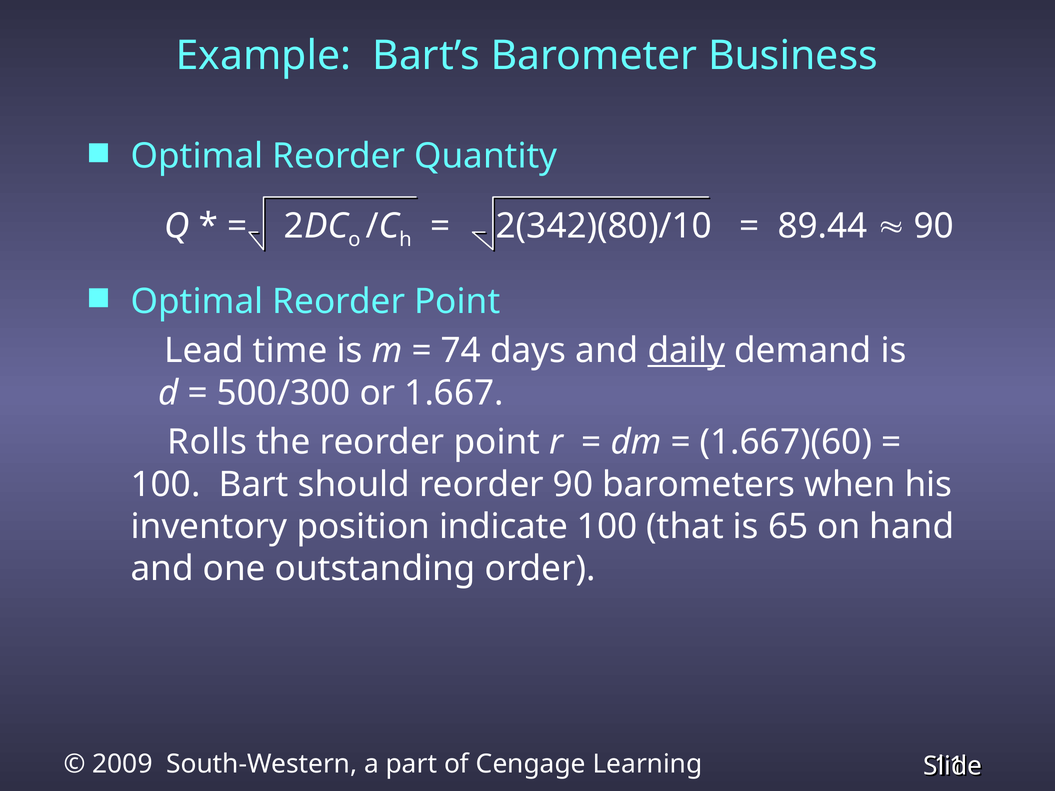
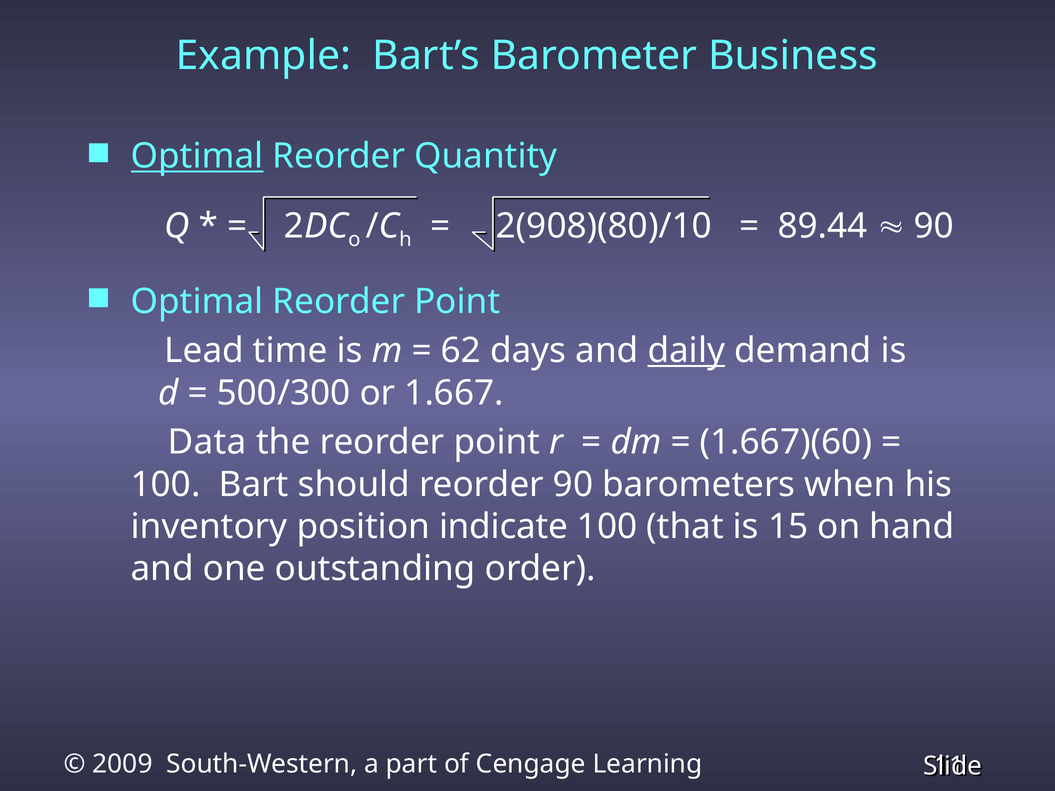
Optimal at (197, 156) underline: none -> present
2(342)(80)/10: 2(342)(80)/10 -> 2(908)(80)/10
74: 74 -> 62
Rolls: Rolls -> Data
65: 65 -> 15
